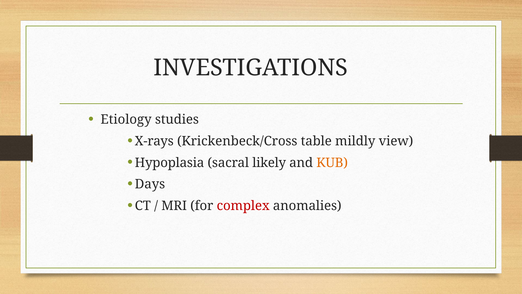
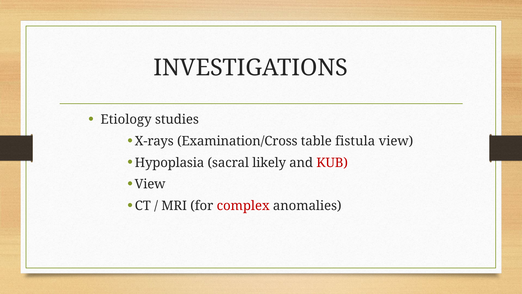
Krickenbeck/Cross: Krickenbeck/Cross -> Examination/Cross
mildly: mildly -> fistula
KUB colour: orange -> red
Days at (150, 184): Days -> View
